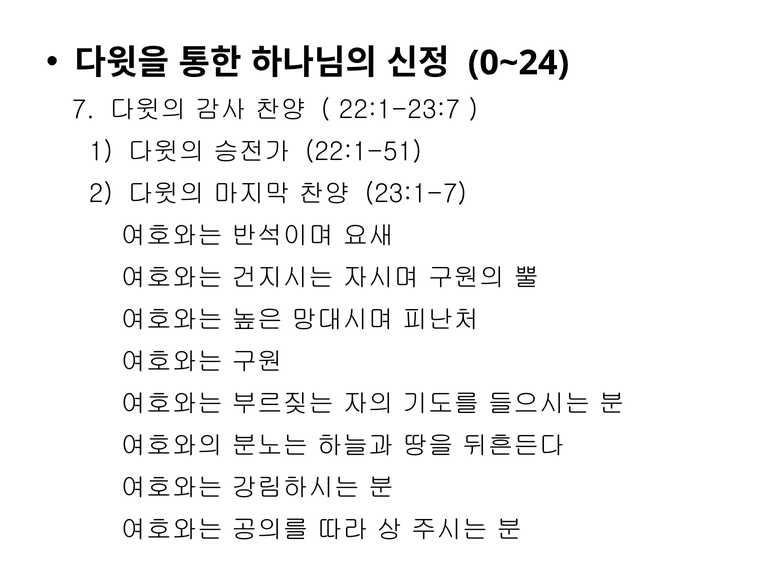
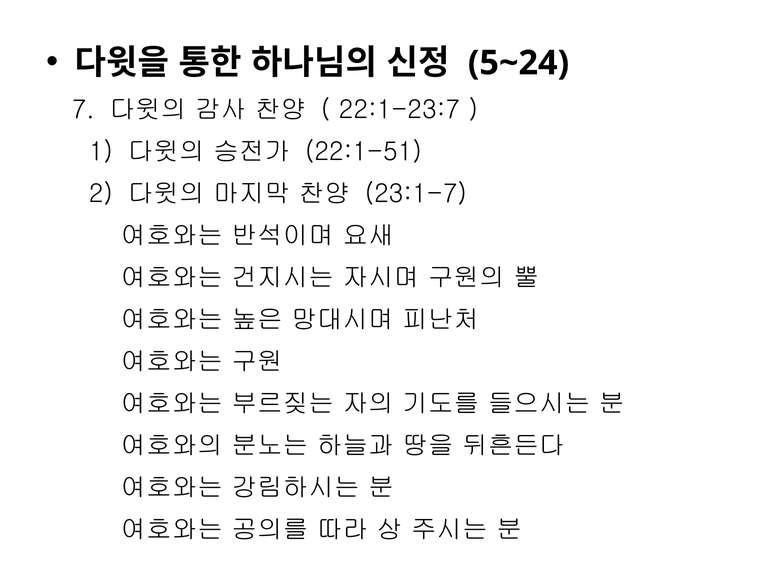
0~24: 0~24 -> 5~24
